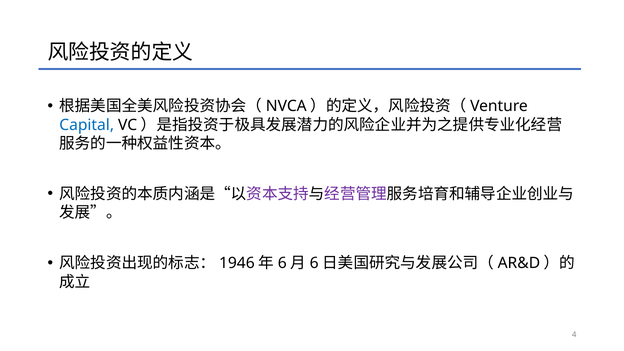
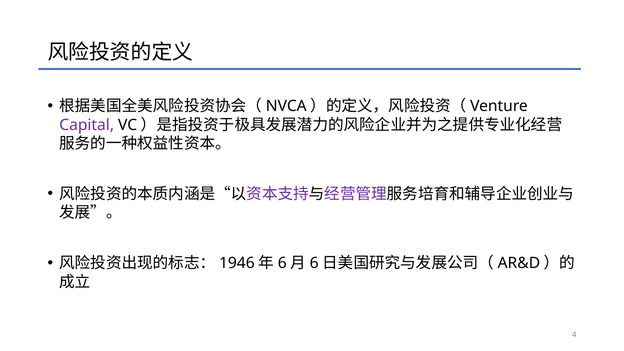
Capital colour: blue -> purple
